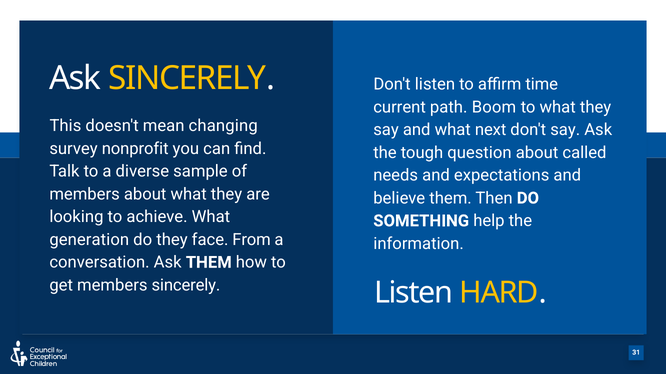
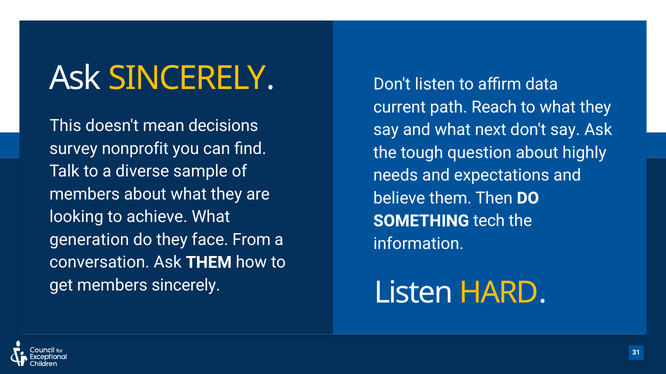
time: time -> data
Boom: Boom -> Reach
changing: changing -> decisions
called: called -> highly
help: help -> tech
